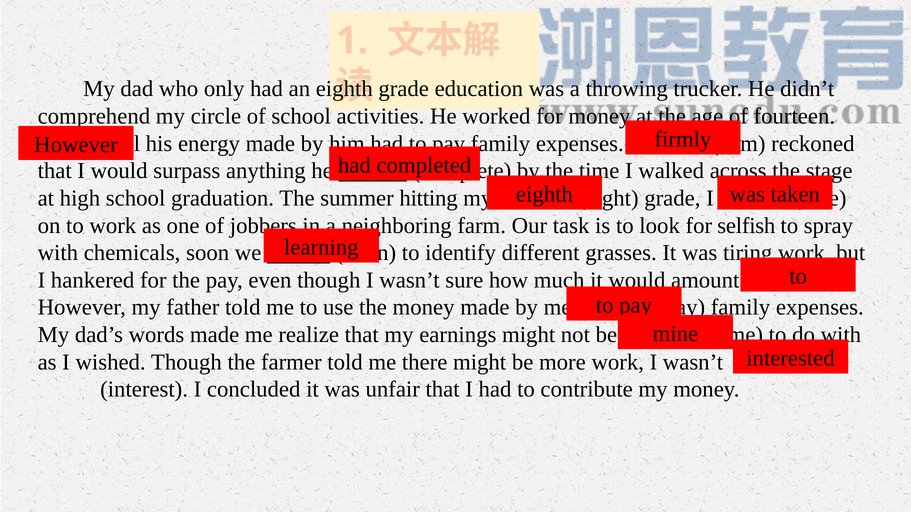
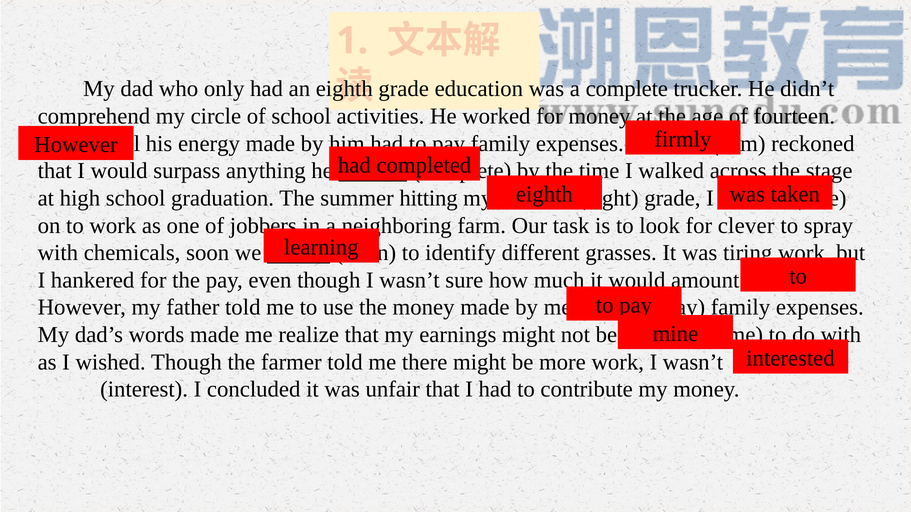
a throwing: throwing -> complete
selfish: selfish -> clever
